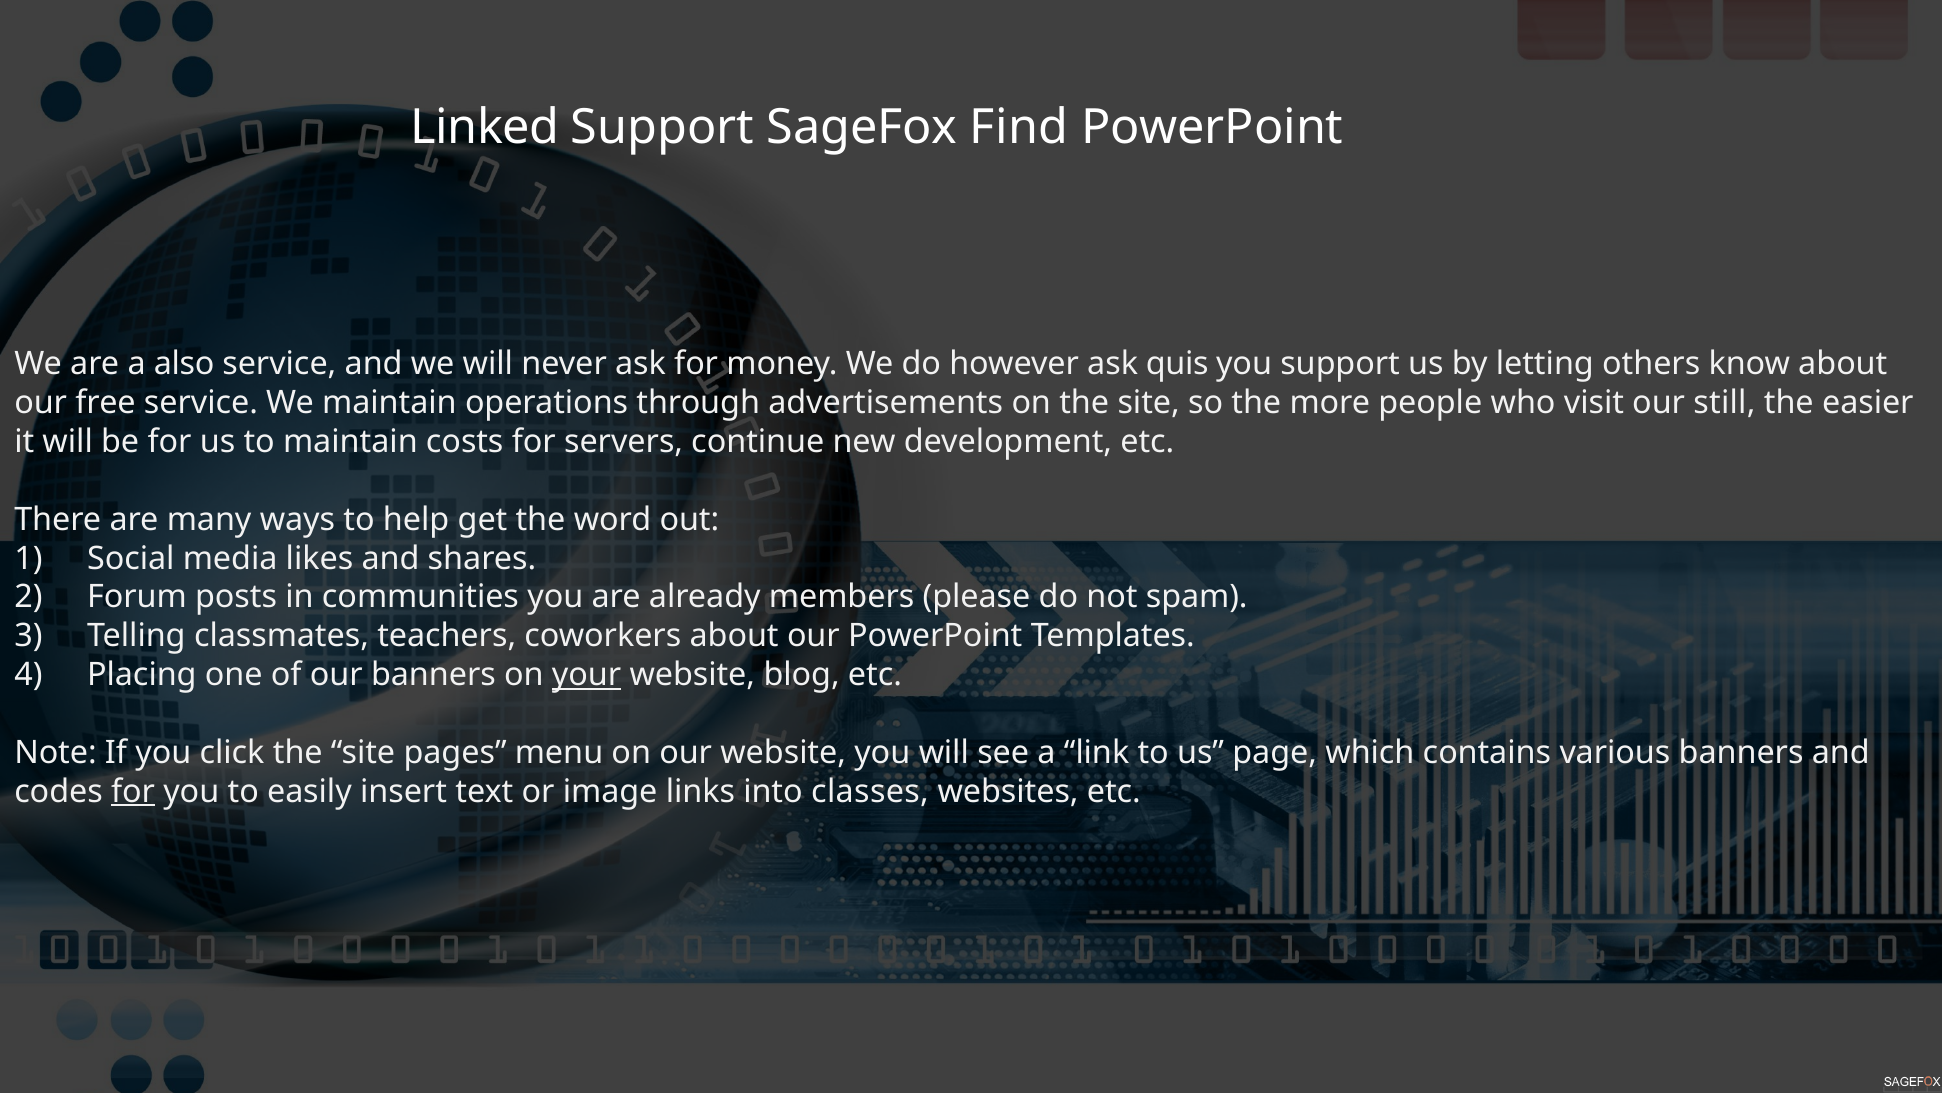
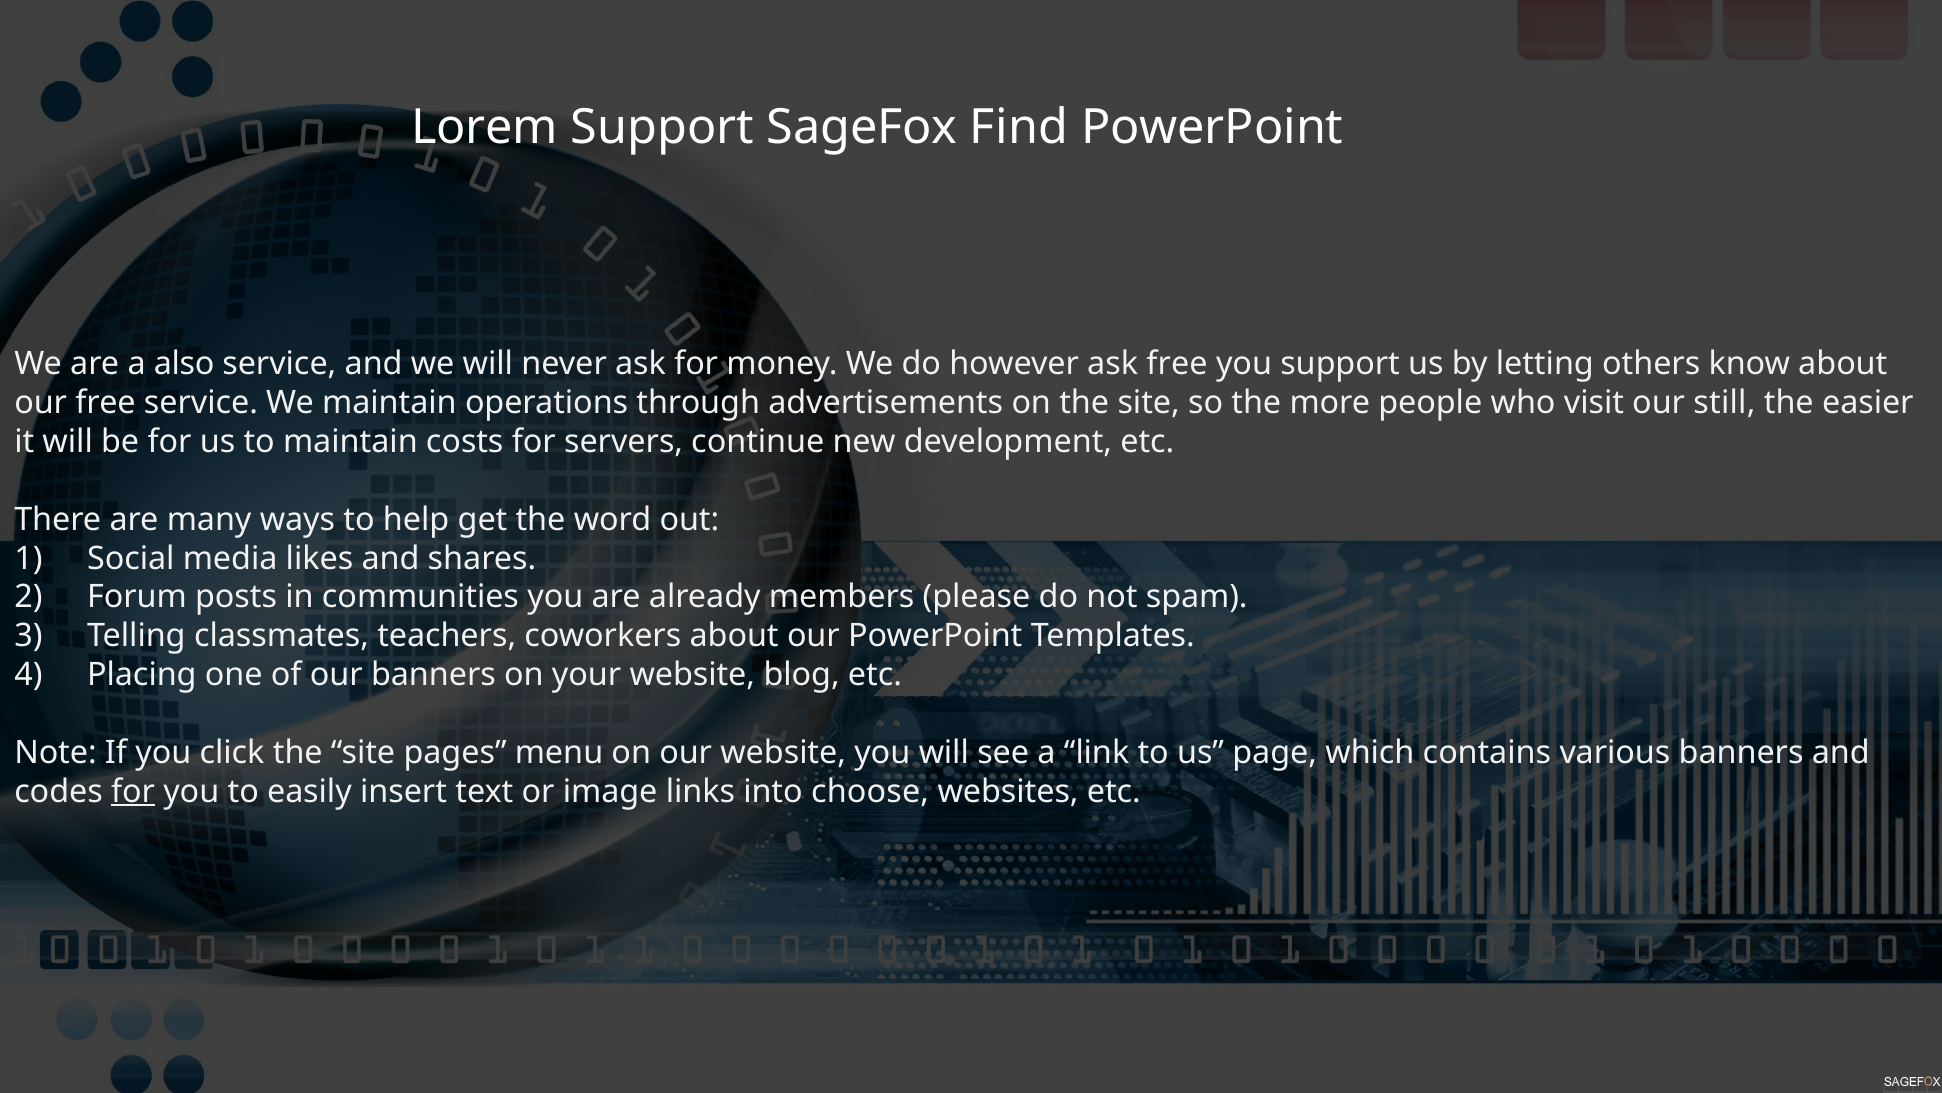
Linked: Linked -> Lorem
ask quis: quis -> free
your underline: present -> none
classes: classes -> choose
